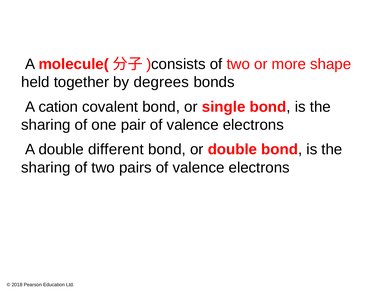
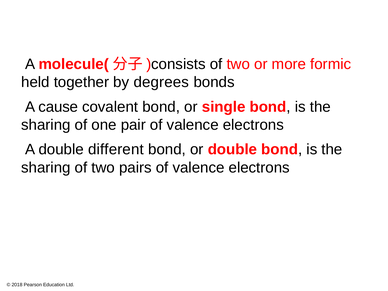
shape: shape -> formic
cation: cation -> cause
